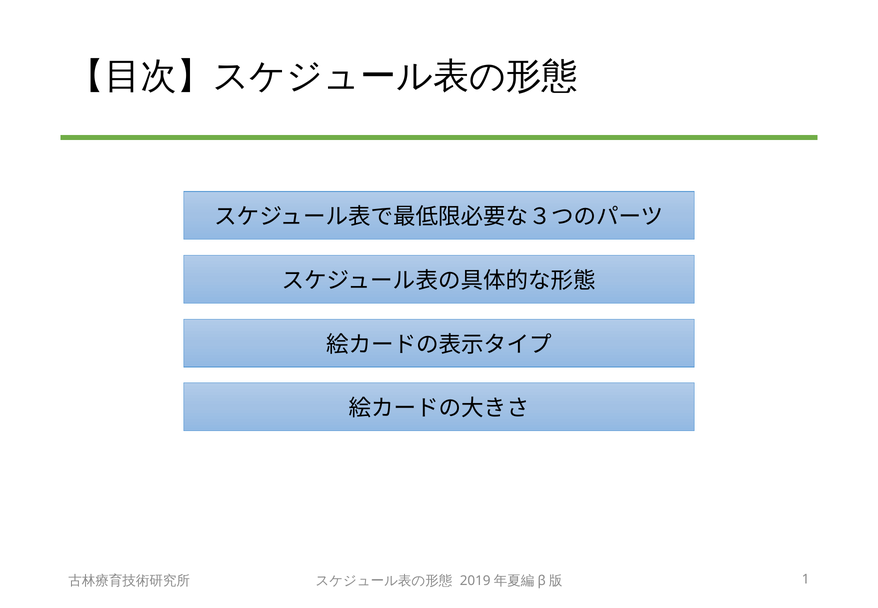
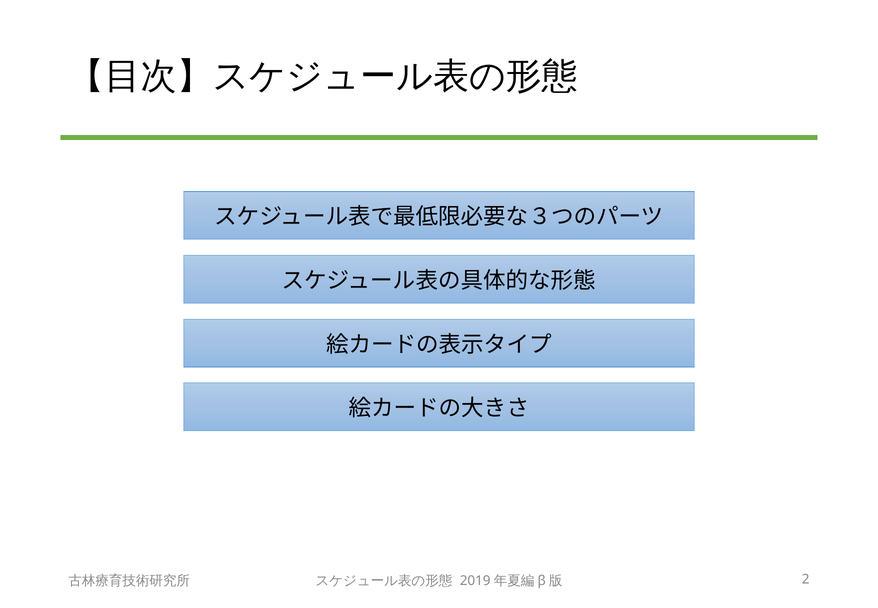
1: 1 -> 2
